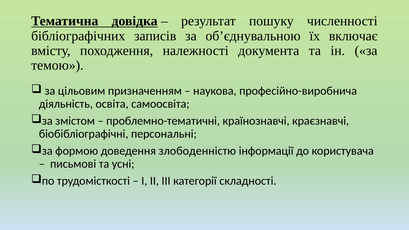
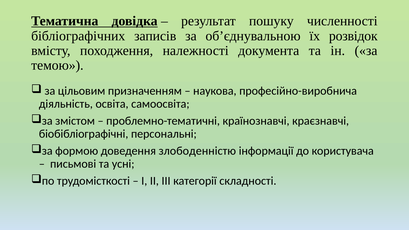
включає: включає -> розвідок
